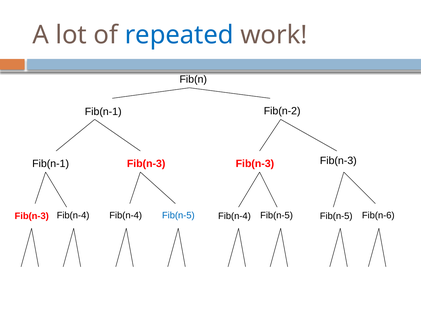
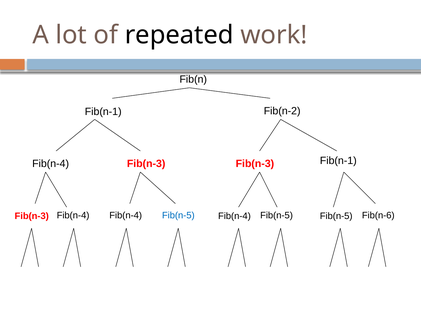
repeated colour: blue -> black
Fib(n-1 at (51, 163): Fib(n-1 -> Fib(n-4
Fib(n-3 at (338, 161): Fib(n-3 -> Fib(n-1
